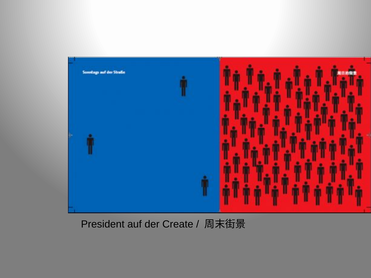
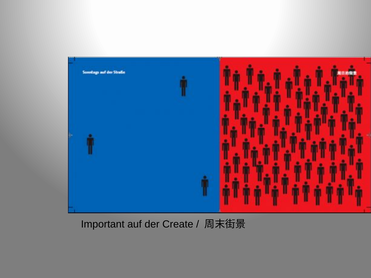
President: President -> Important
